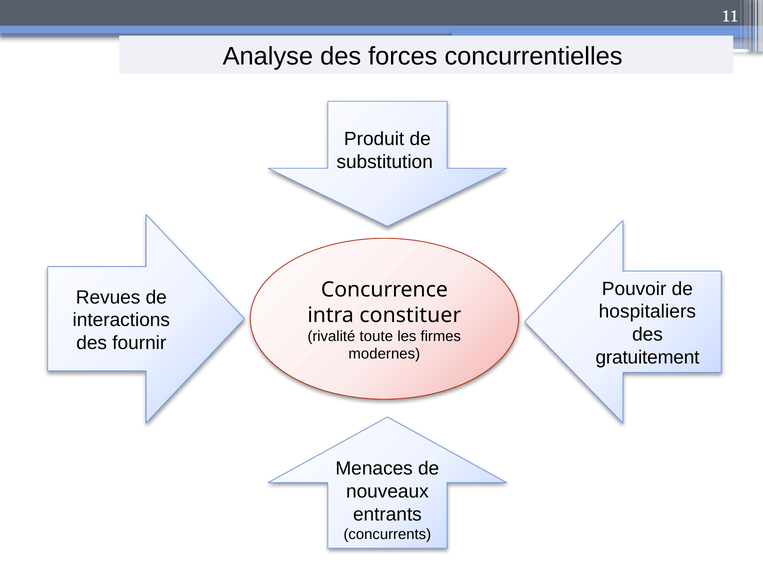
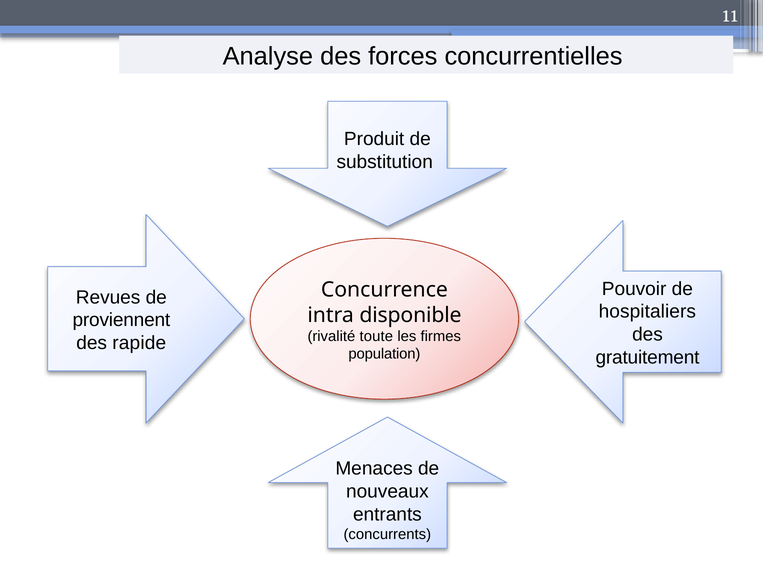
constituer: constituer -> disponible
interactions: interactions -> proviennent
fournir: fournir -> rapide
modernes: modernes -> population
